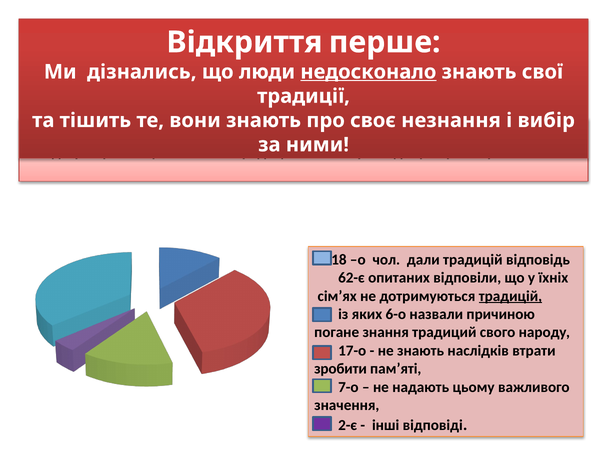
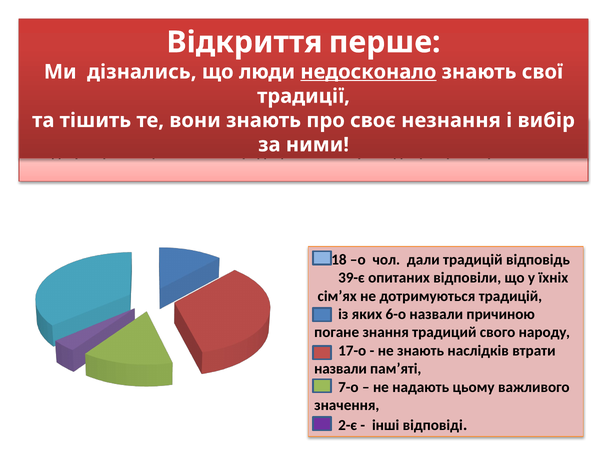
62-є: 62-є -> 39-є
традицій at (510, 296) underline: present -> none
зробити at (340, 369): зробити -> назвали
